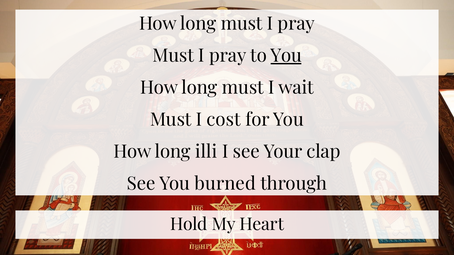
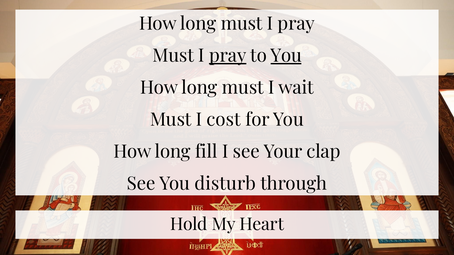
pray at (228, 56) underline: none -> present
illi: illi -> fill
burned: burned -> disturb
